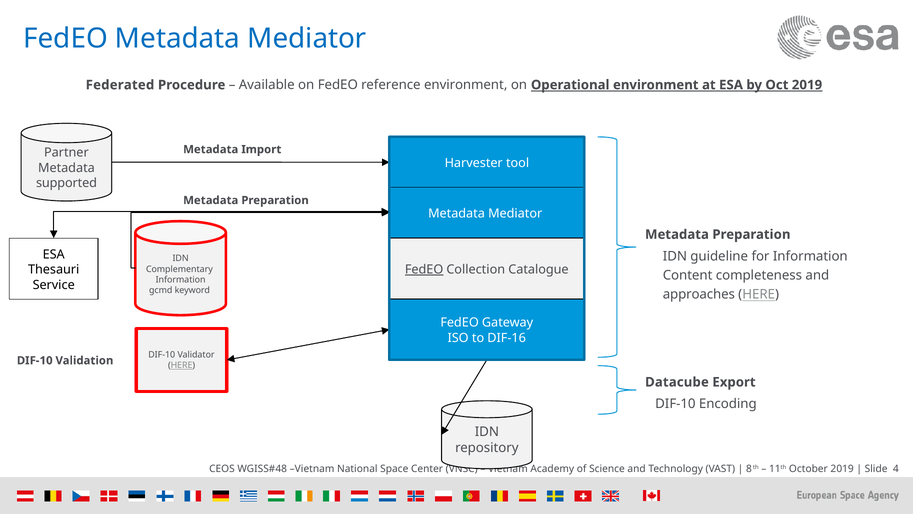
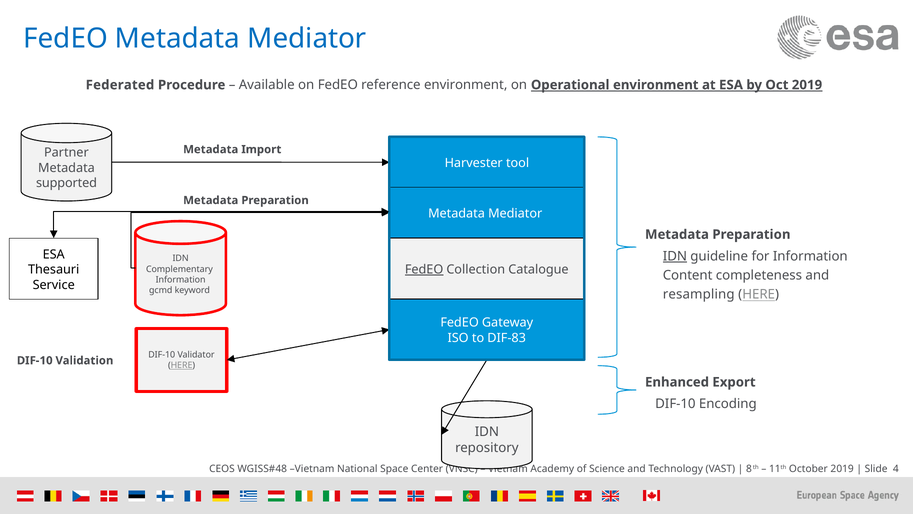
IDN at (675, 256) underline: none -> present
approaches: approaches -> resampling
DIF-16: DIF-16 -> DIF-83
Datacube: Datacube -> Enhanced
